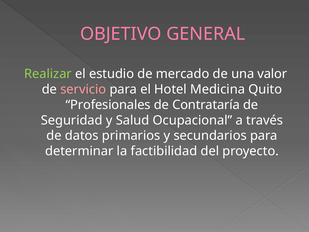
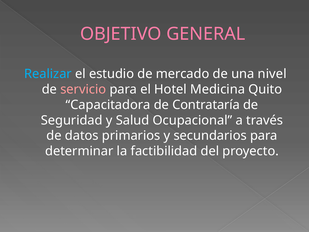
Realizar colour: light green -> light blue
valor: valor -> nivel
Profesionales: Profesionales -> Capacitadora
